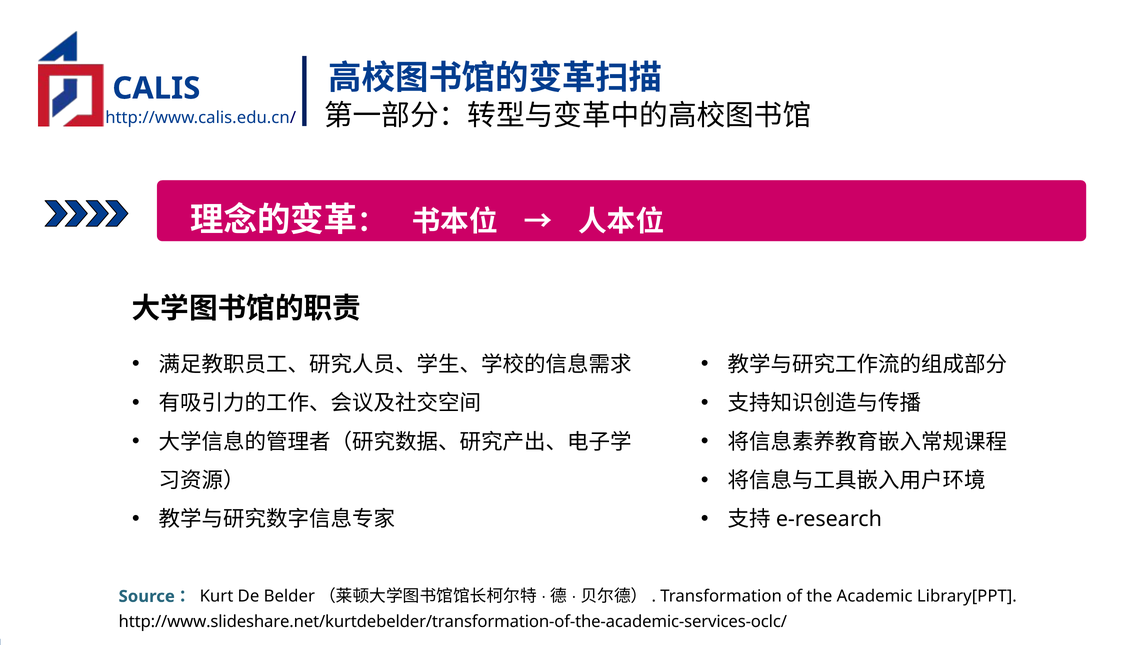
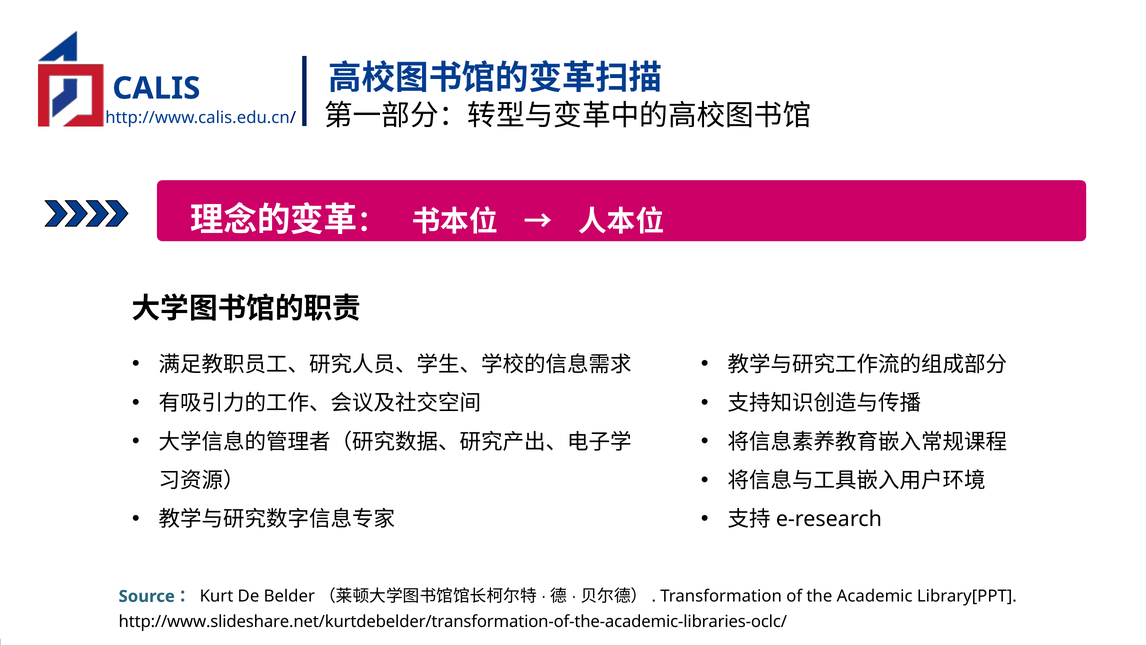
http://www.slideshare.net/kurtdebelder/transformation-of-the-academic-services-oclc/: http://www.slideshare.net/kurtdebelder/transformation-of-the-academic-services-oclc/ -> http://www.slideshare.net/kurtdebelder/transformation-of-the-academic-libraries-oclc/
